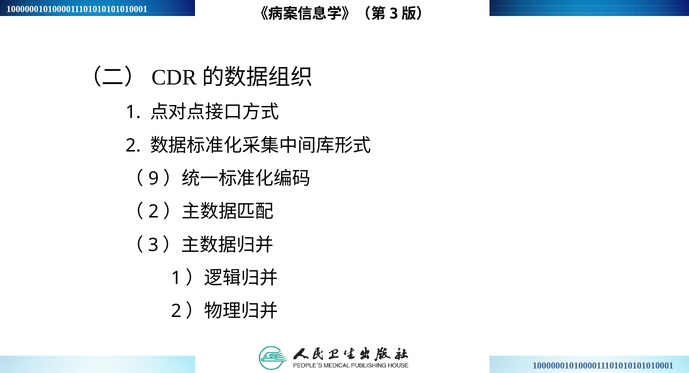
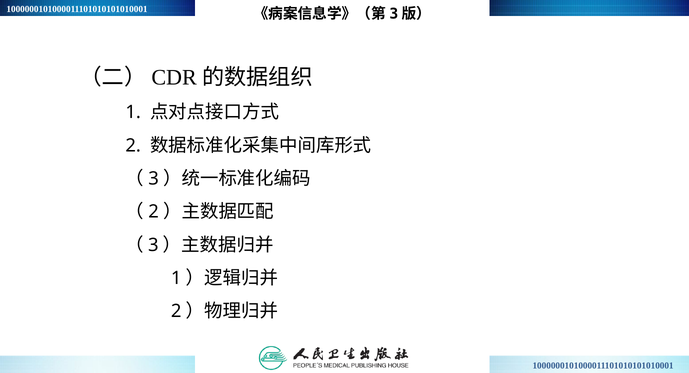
9 at (154, 179): 9 -> 3
